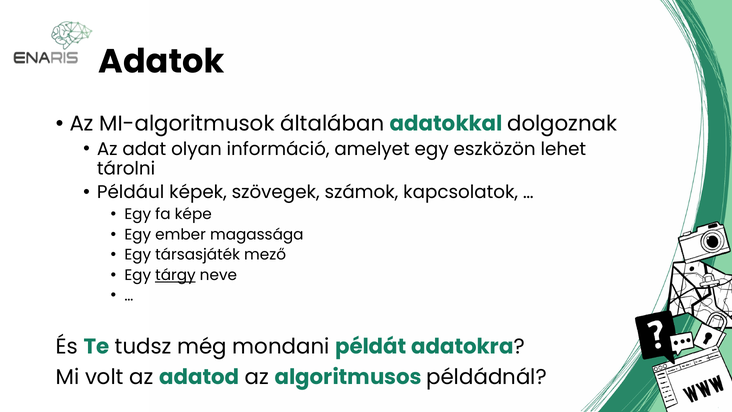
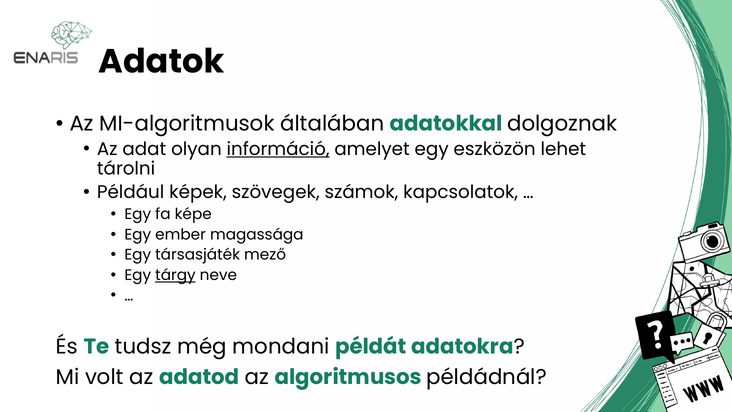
információ underline: none -> present
